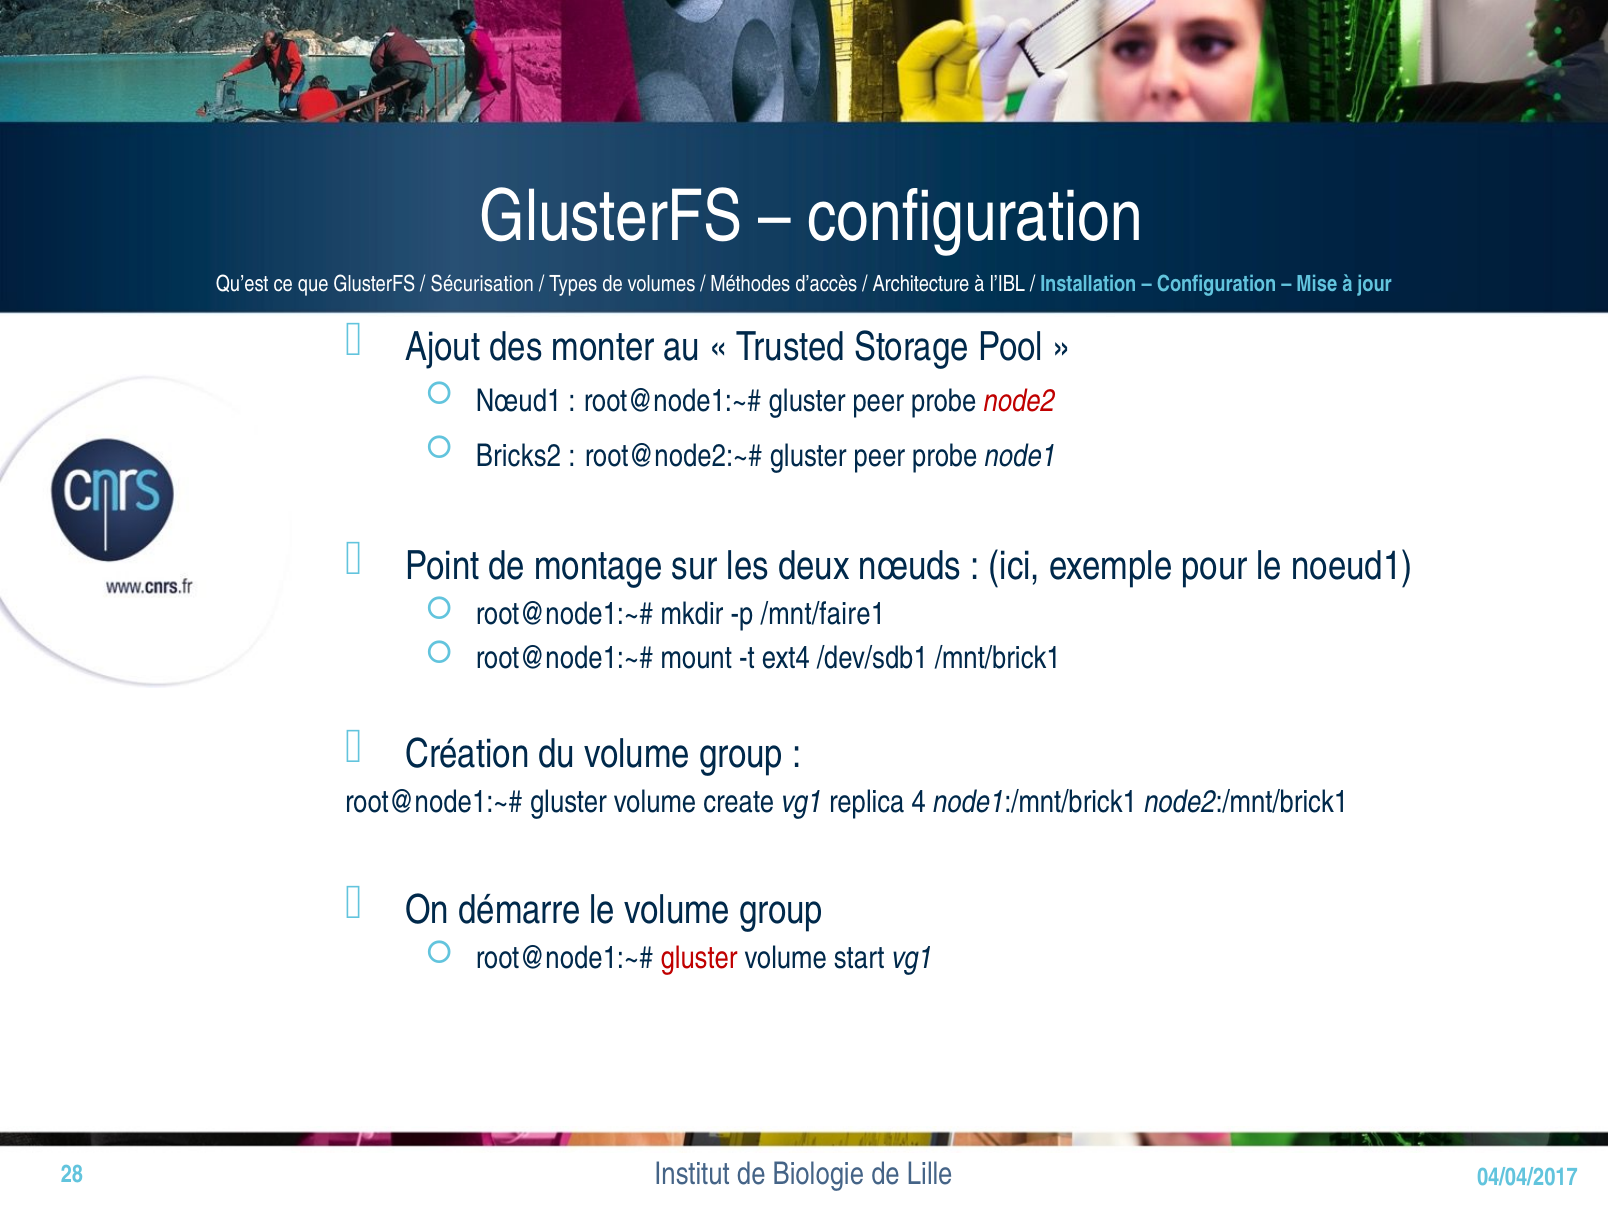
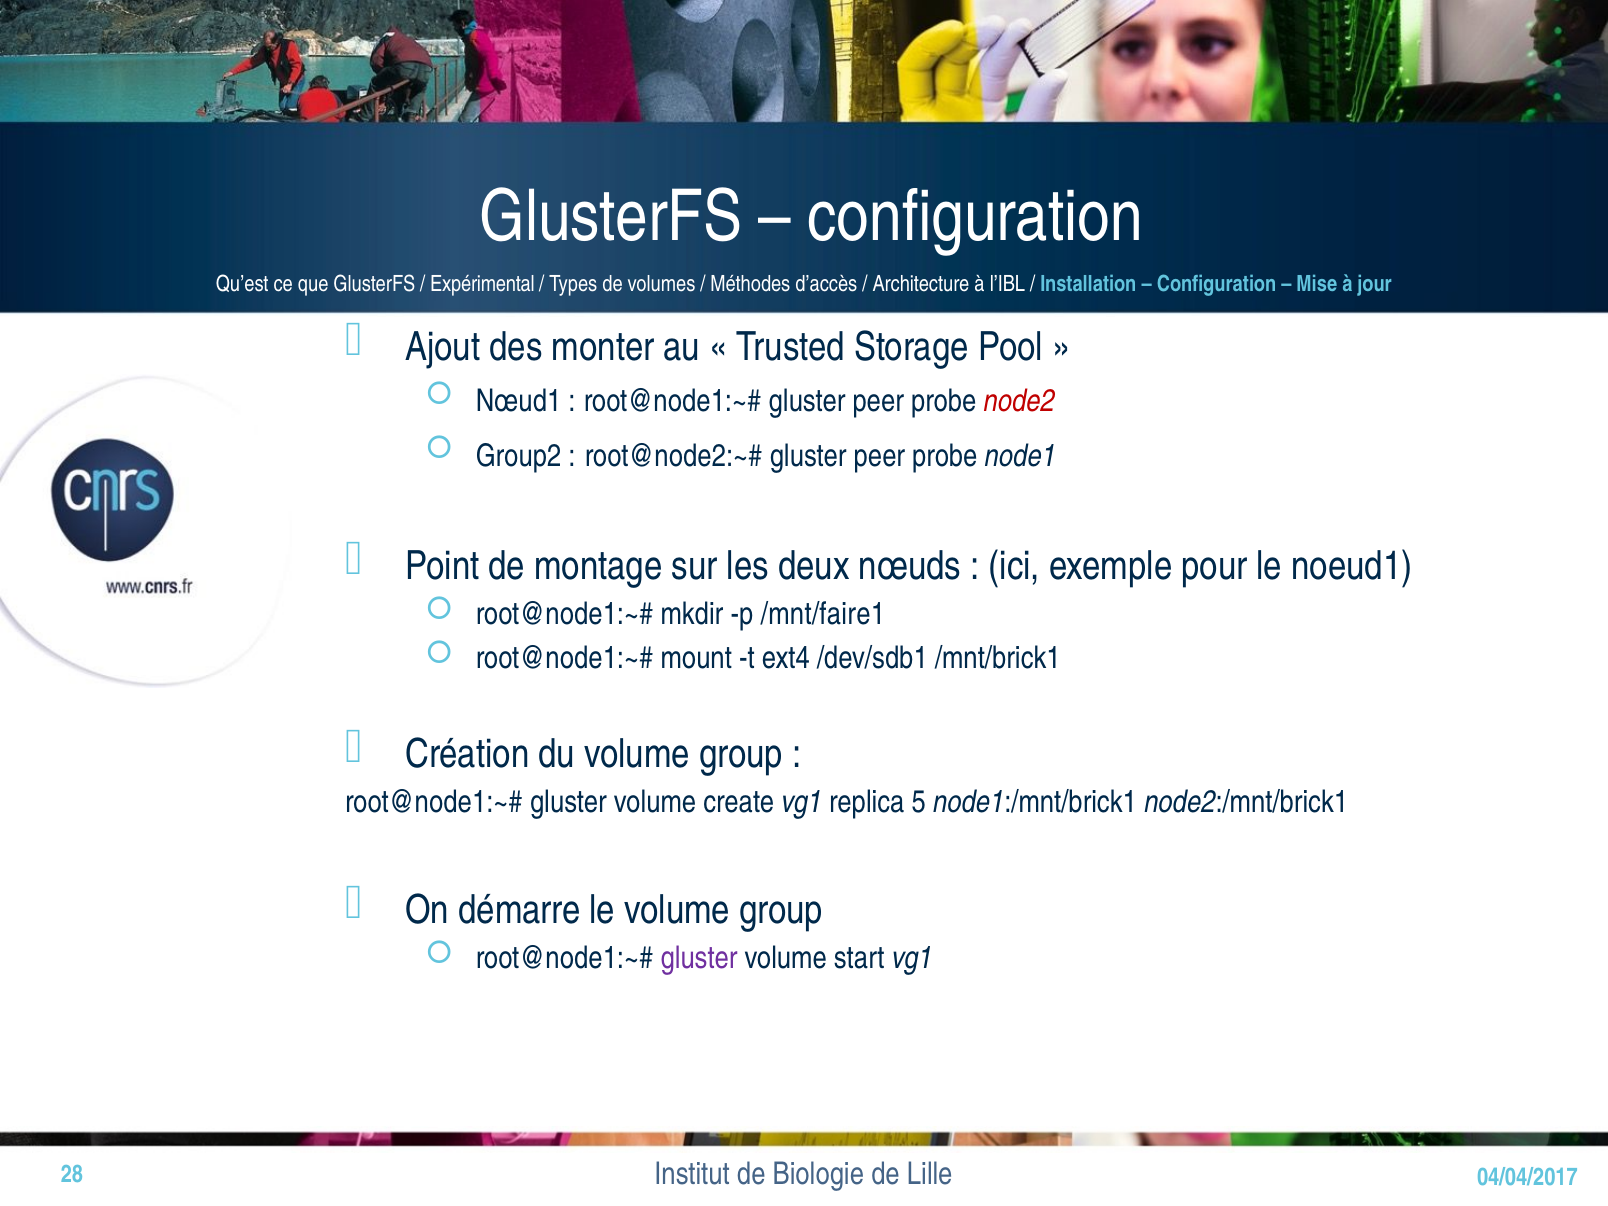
Sécurisation: Sécurisation -> Expérimental
Bricks2: Bricks2 -> Group2
4: 4 -> 5
gluster at (699, 959) colour: red -> purple
